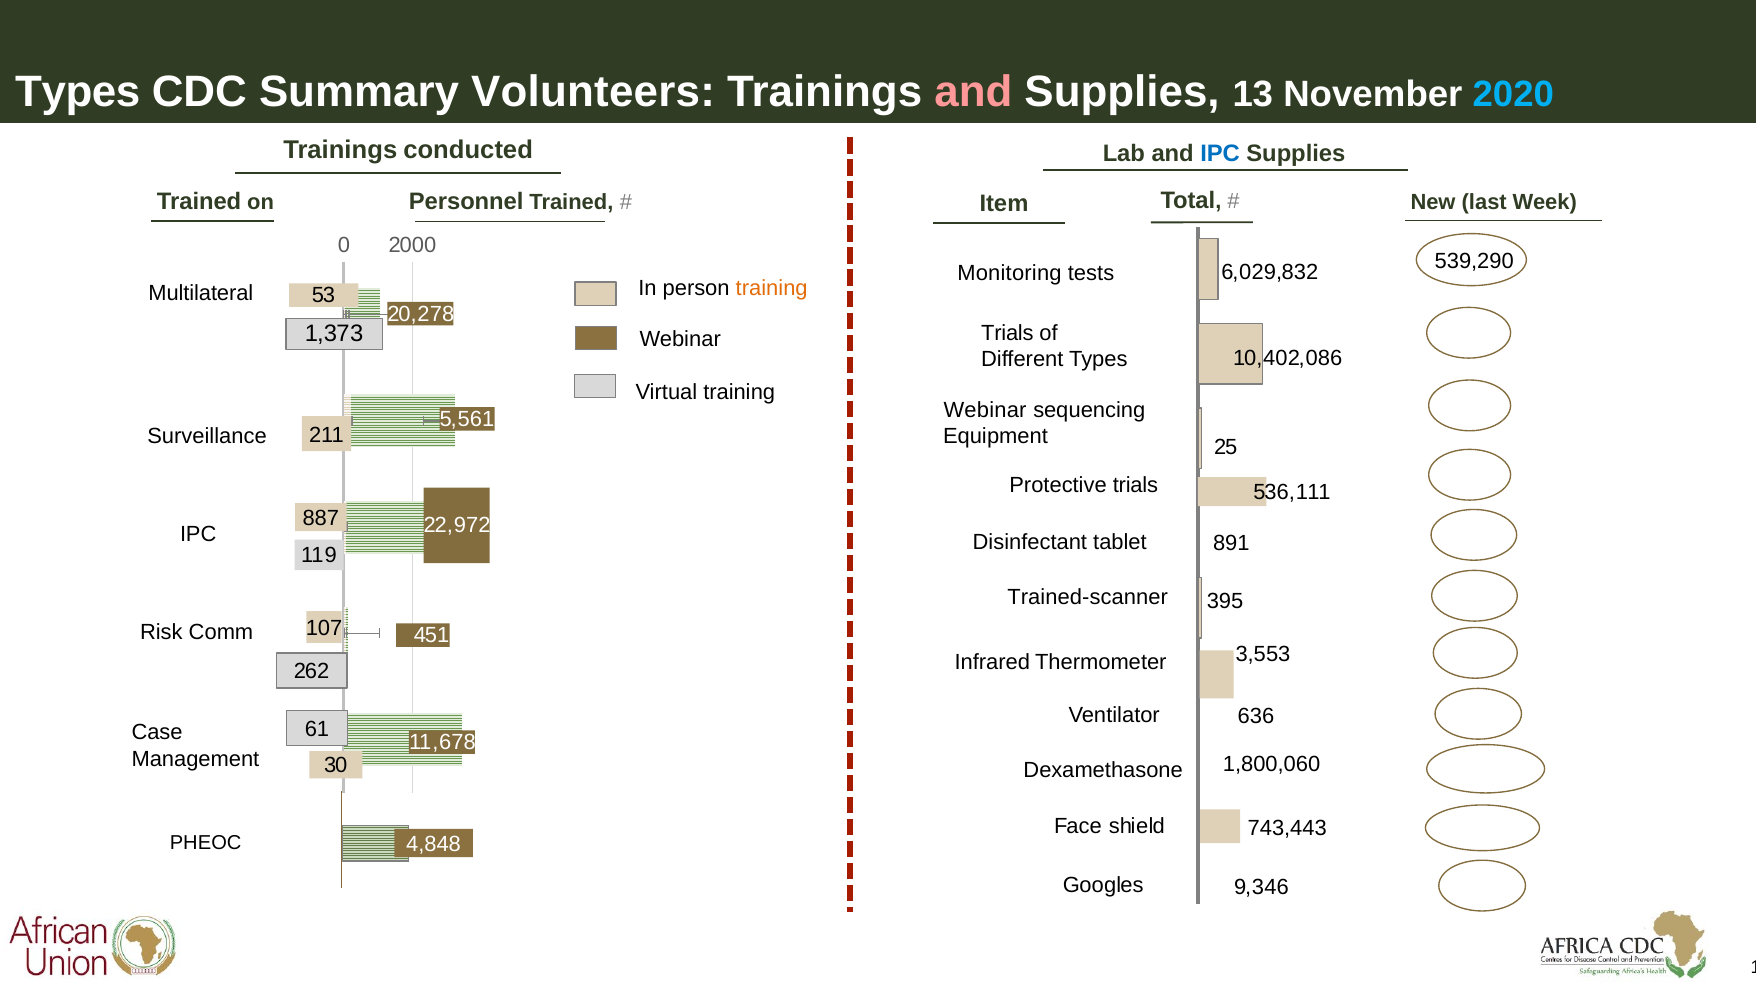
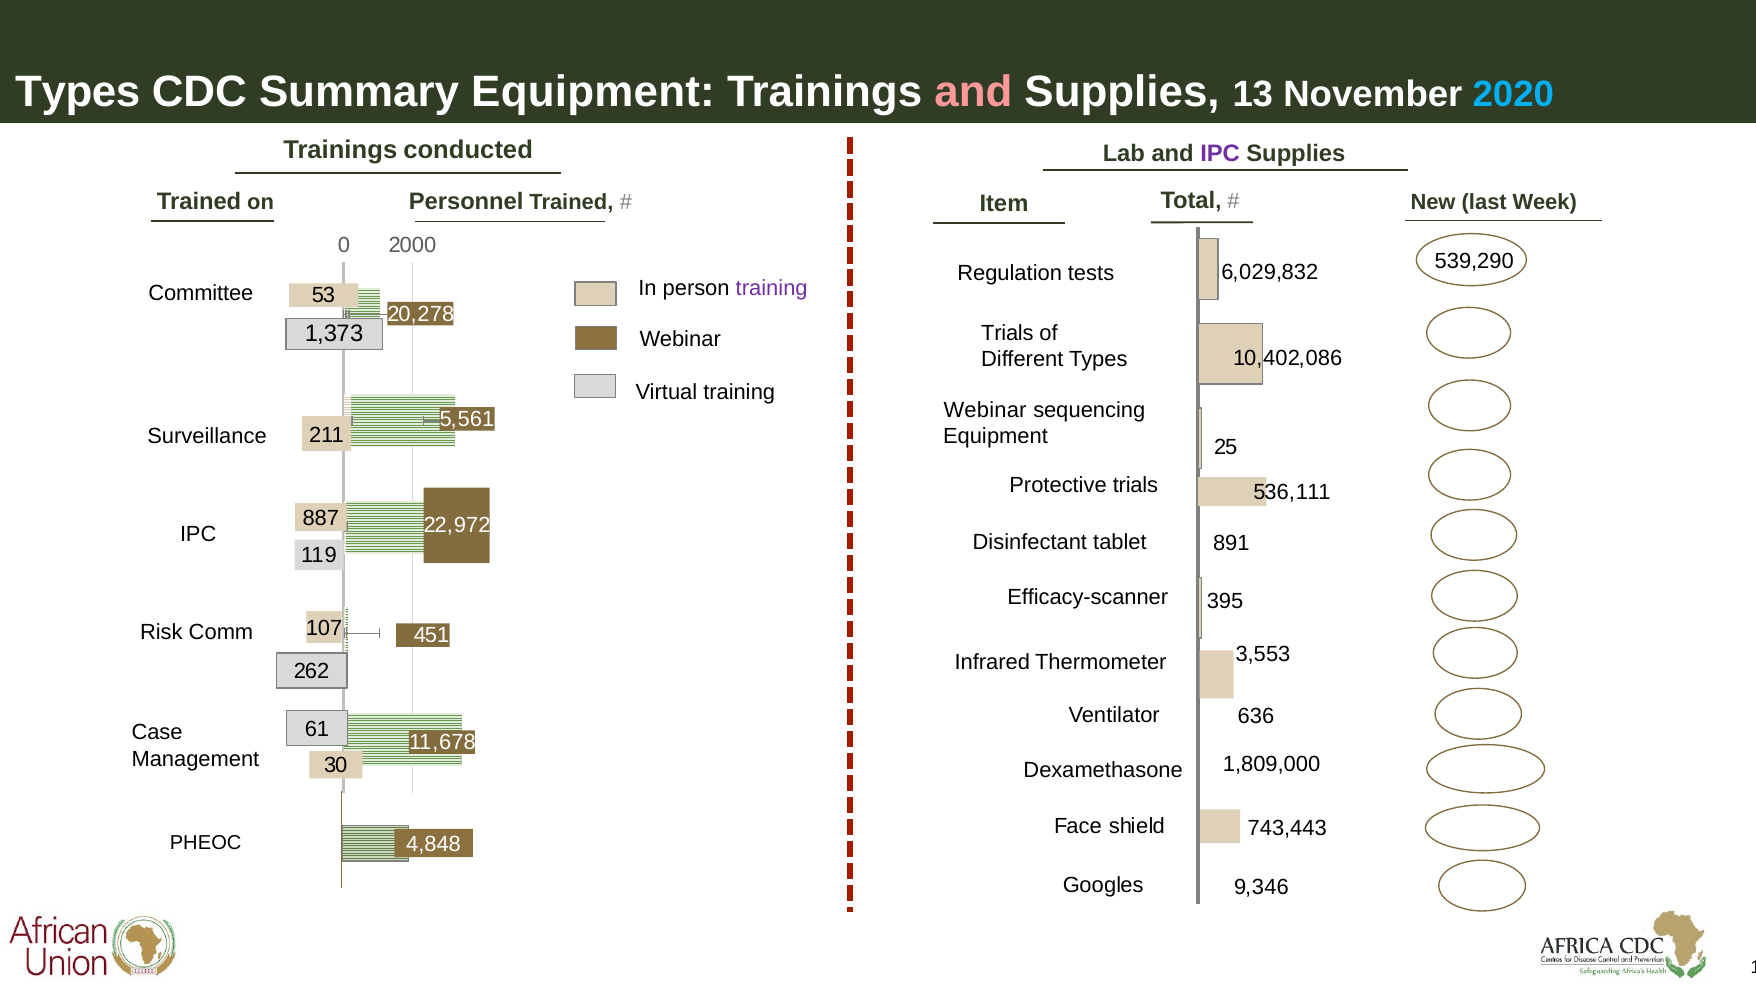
Summary Volunteers: Volunteers -> Equipment
IPC at (1220, 153) colour: blue -> purple
Monitoring: Monitoring -> Regulation
training at (772, 288) colour: orange -> purple
Multilateral: Multilateral -> Committee
Trained-scanner: Trained-scanner -> Efficacy-scanner
1,800,060: 1,800,060 -> 1,809,000
